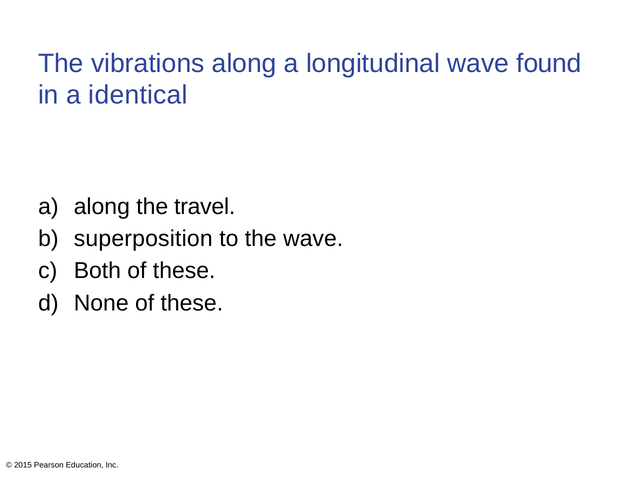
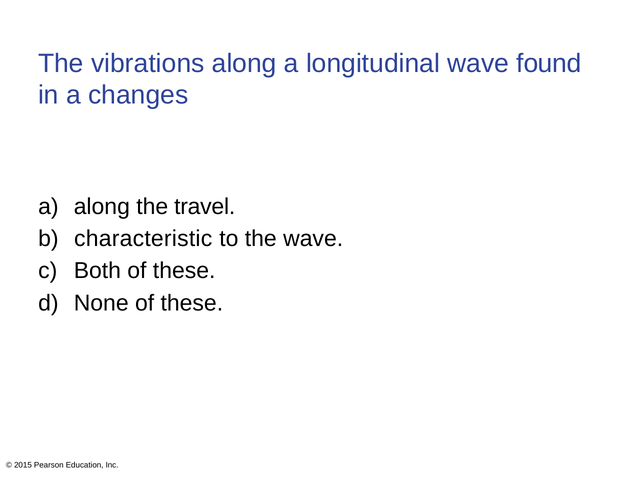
identical: identical -> changes
superposition: superposition -> characteristic
